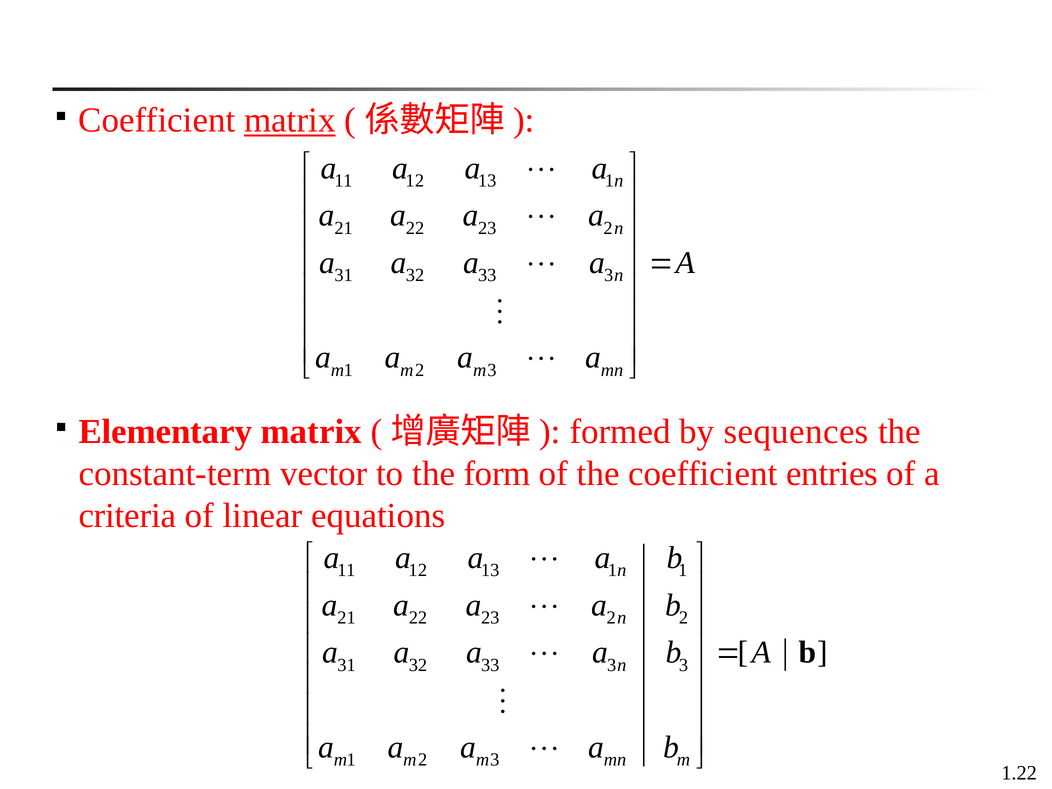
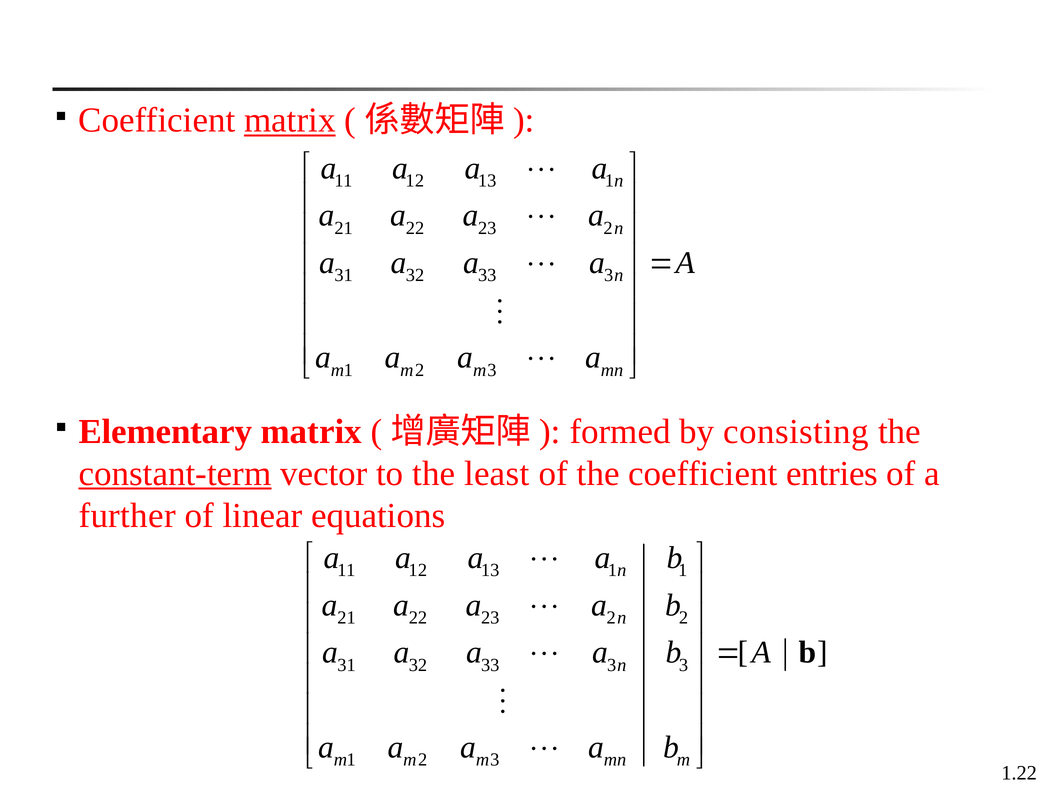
sequences: sequences -> consisting
constant-term underline: none -> present
form: form -> least
criteria: criteria -> further
